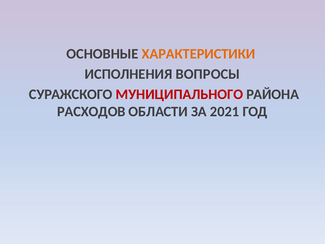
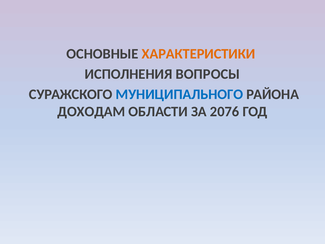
МУНИЦИПАЛЬНОГО colour: red -> blue
РАСХОДОВ: РАСХОДОВ -> ДОХОДАМ
2021: 2021 -> 2076
